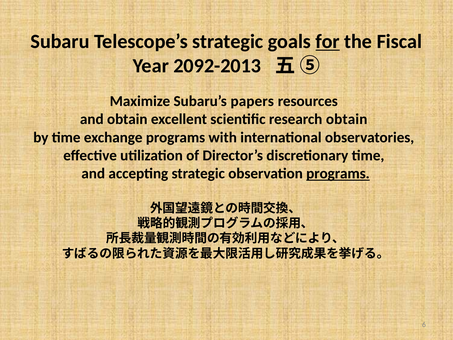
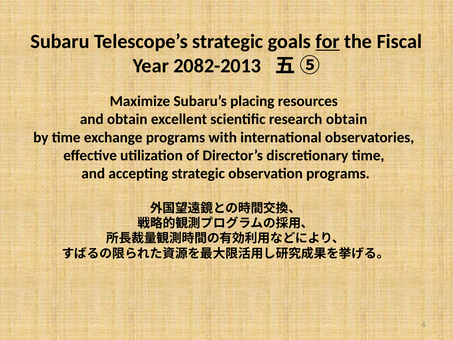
2092-2013: 2092-2013 -> 2082-2013
papers: papers -> placing
programs at (338, 174) underline: present -> none
